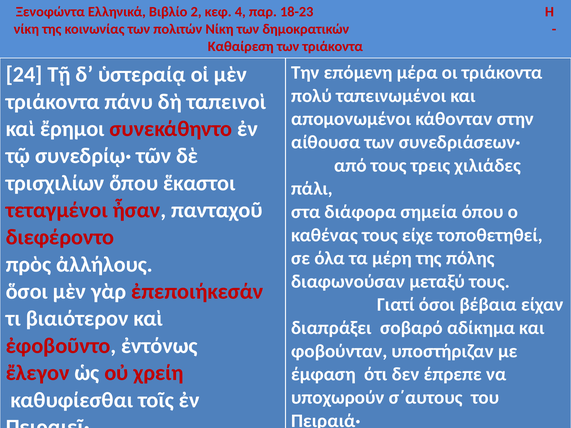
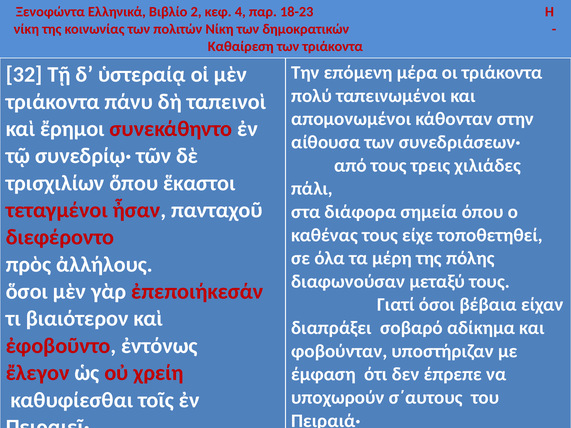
24: 24 -> 32
